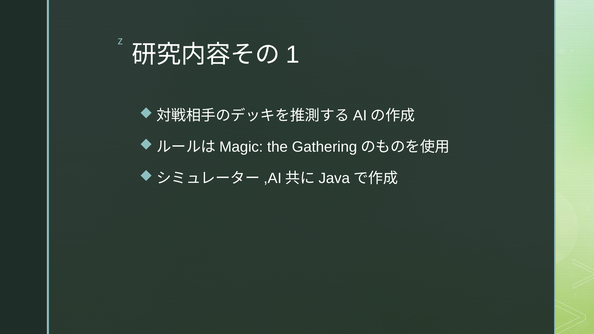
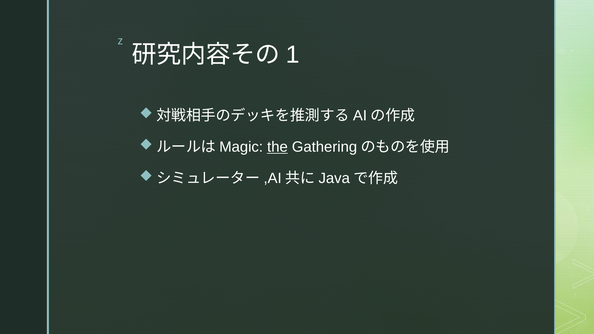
the underline: none -> present
